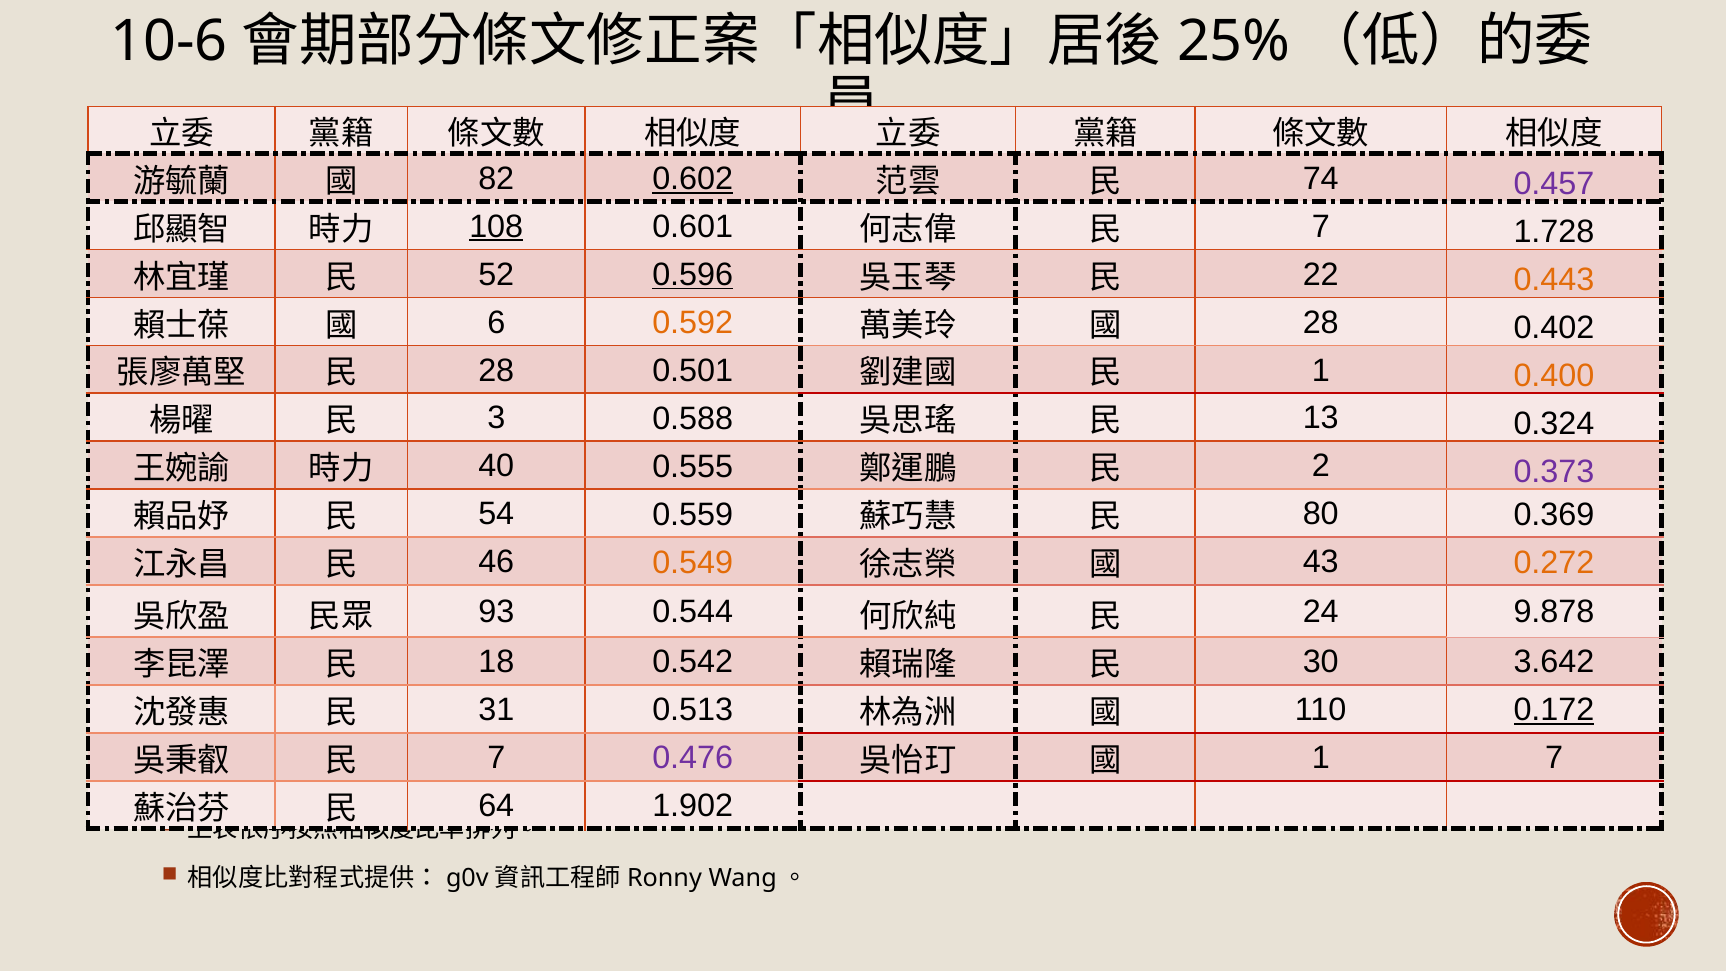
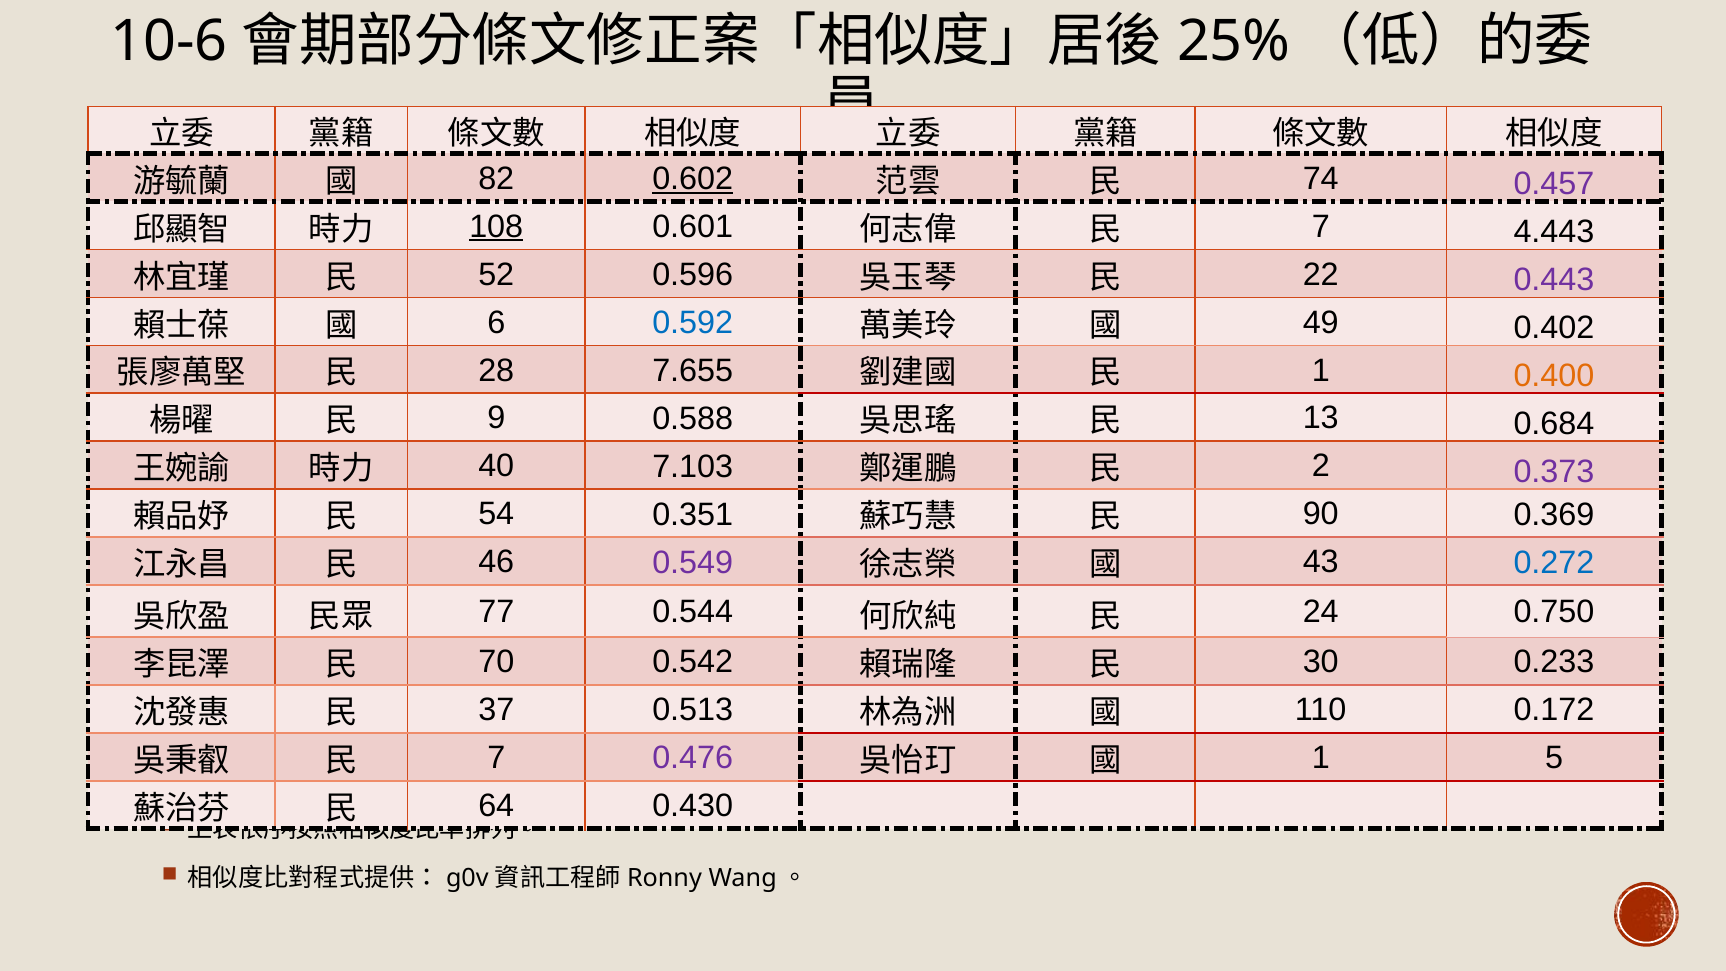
1.728: 1.728 -> 4.443
0.596 underline: present -> none
0.443 colour: orange -> purple
0.592 colour: orange -> blue
28 at (1321, 322): 28 -> 49
0.501: 0.501 -> 7.655
3: 3 -> 9
0.324: 0.324 -> 0.684
0.555: 0.555 -> 7.103
0.559: 0.559 -> 0.351
80: 80 -> 90
0.549 colour: orange -> purple
0.272 colour: orange -> blue
93: 93 -> 77
9.878: 9.878 -> 0.750
18: 18 -> 70
3.642: 3.642 -> 0.233
31: 31 -> 37
0.172 underline: present -> none
1 7: 7 -> 5
1.902: 1.902 -> 0.430
